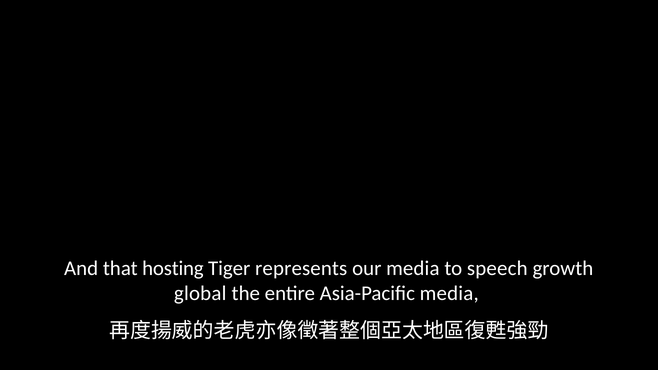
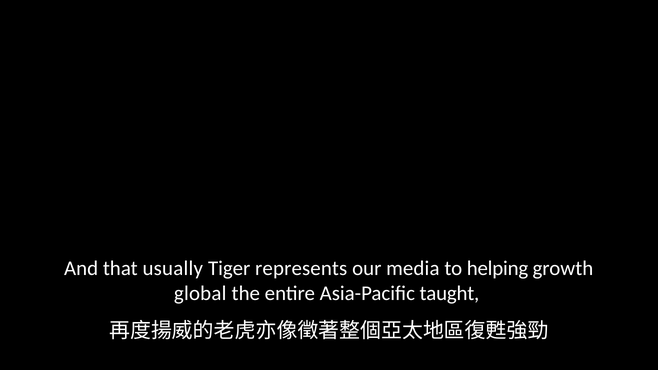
hosting: hosting -> usually
speech: speech -> helping
Asia-Pacific media: media -> taught
